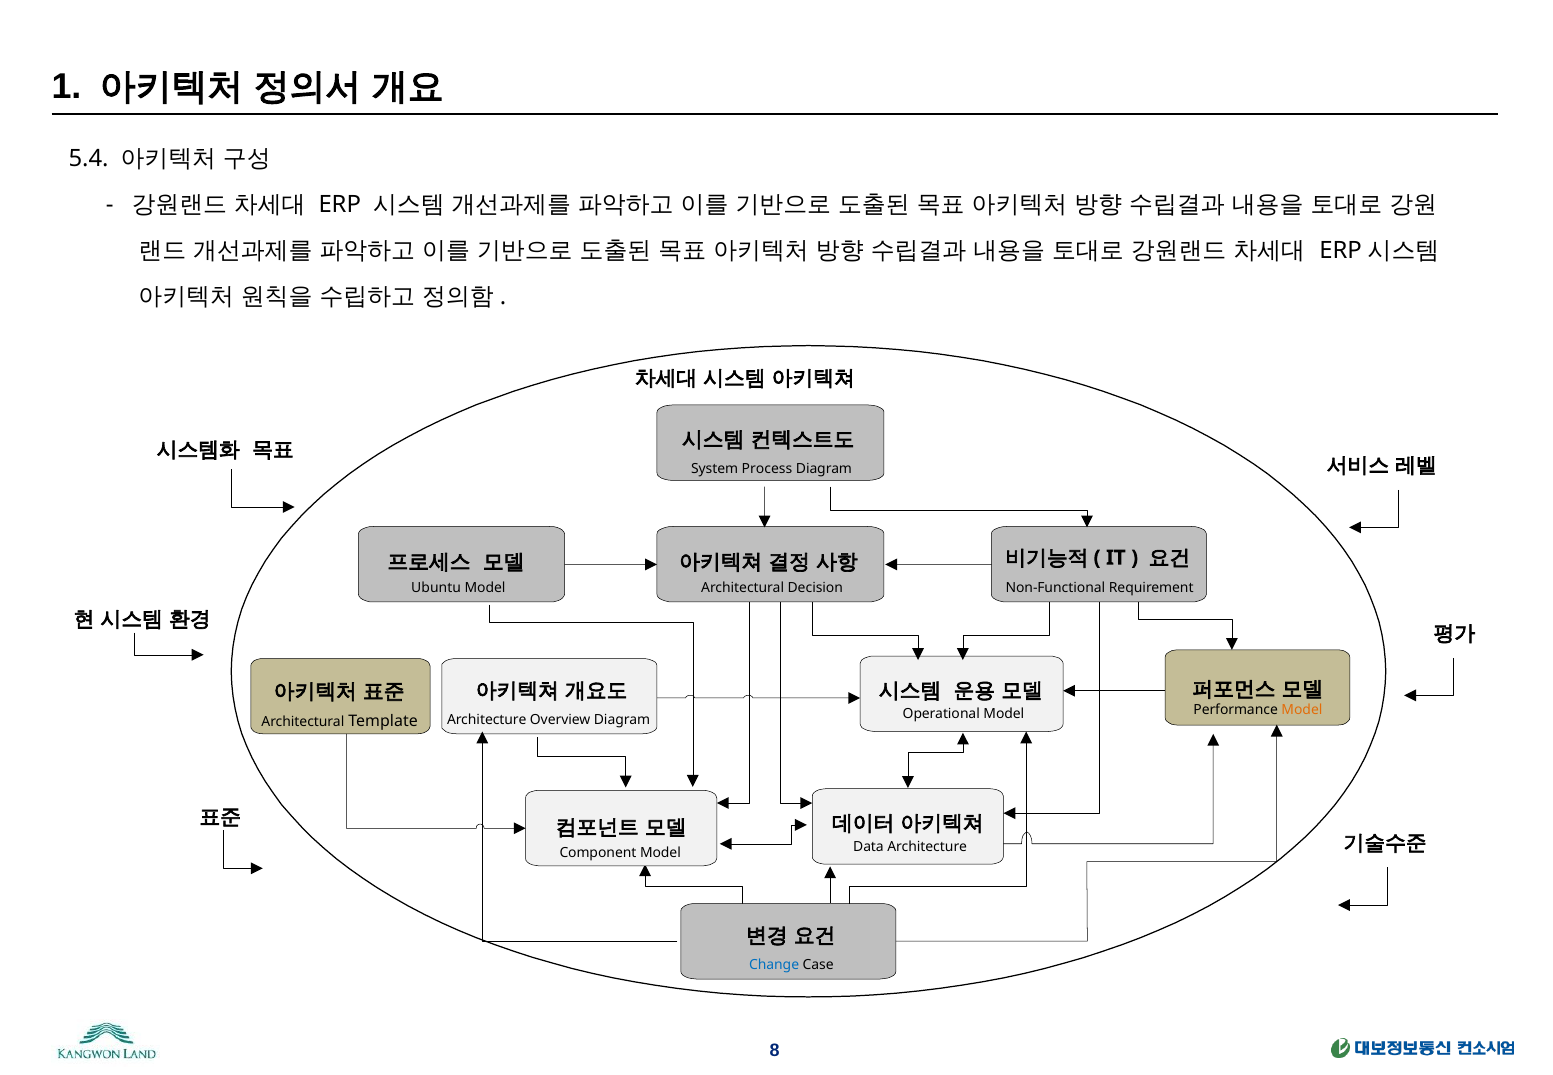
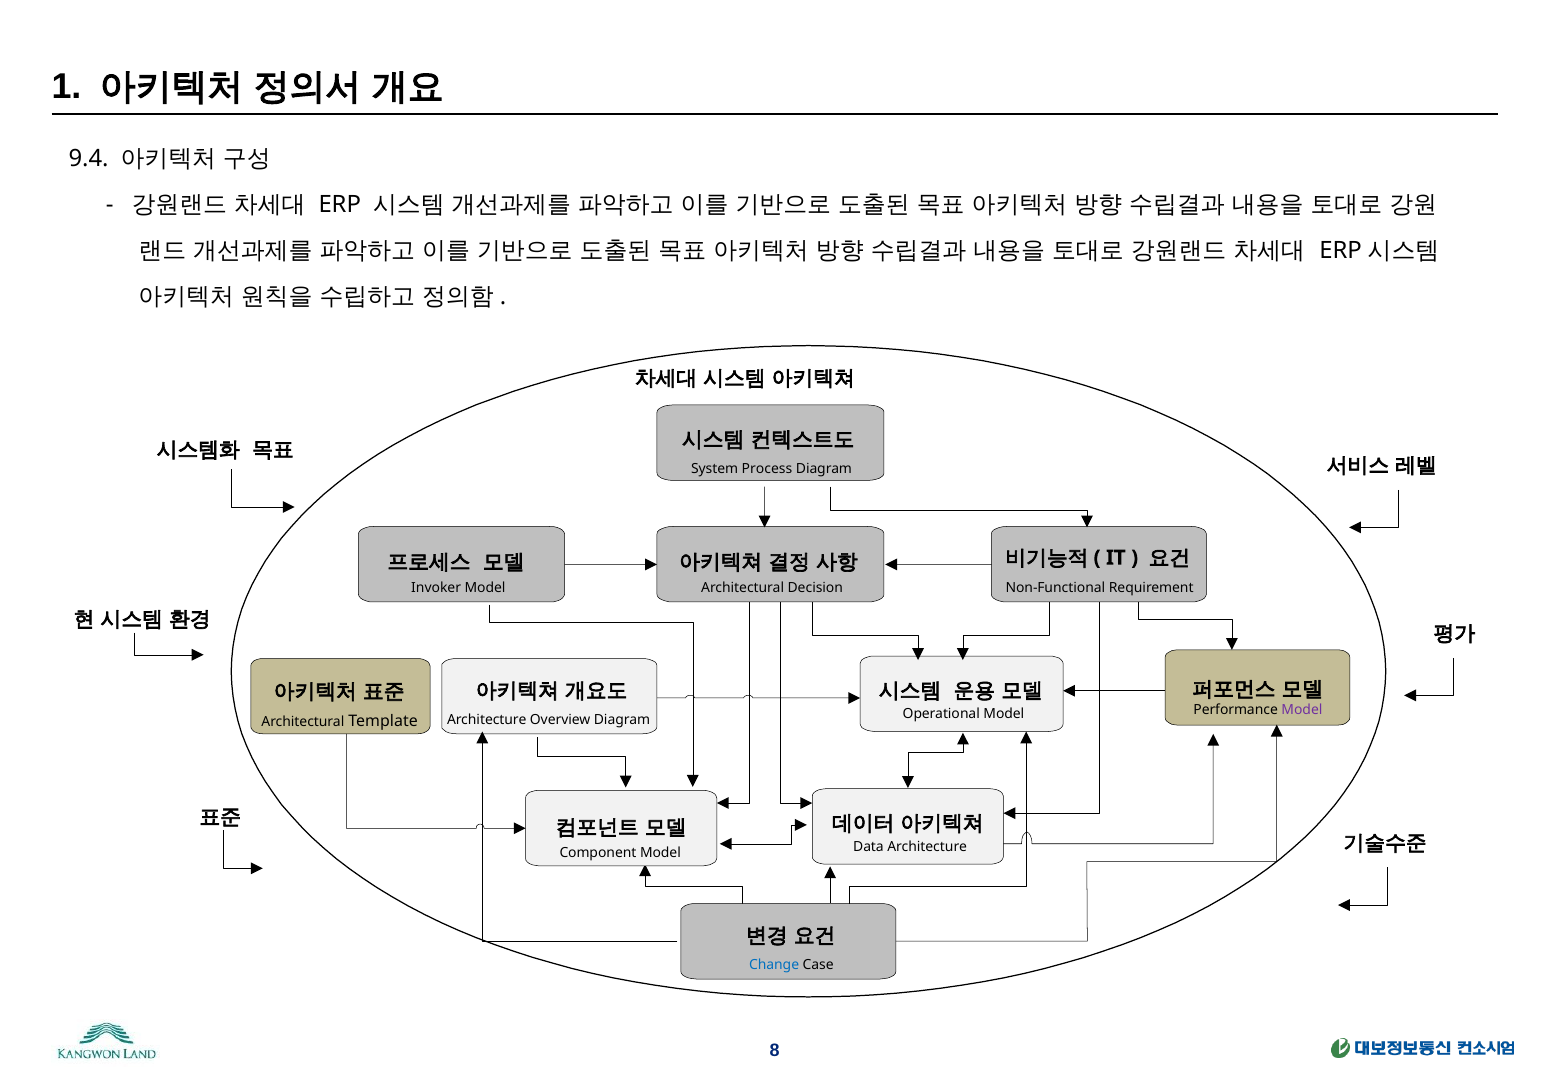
5.4: 5.4 -> 9.4
Ubuntu: Ubuntu -> Invoker
Model at (1302, 710) colour: orange -> purple
